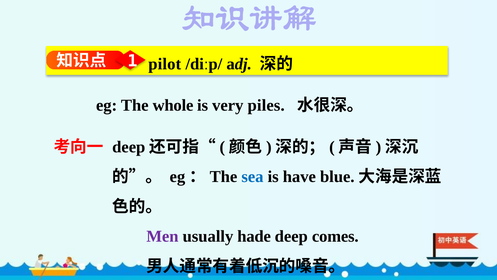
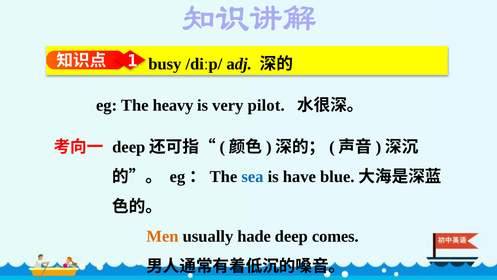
pilot: pilot -> busy
whole: whole -> heavy
piles: piles -> pilot
Men colour: purple -> orange
